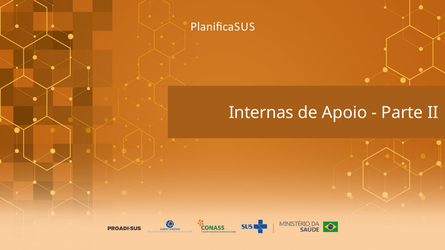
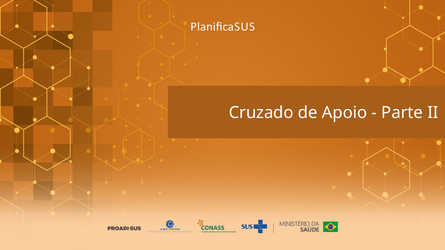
Internas: Internas -> Cruzado
